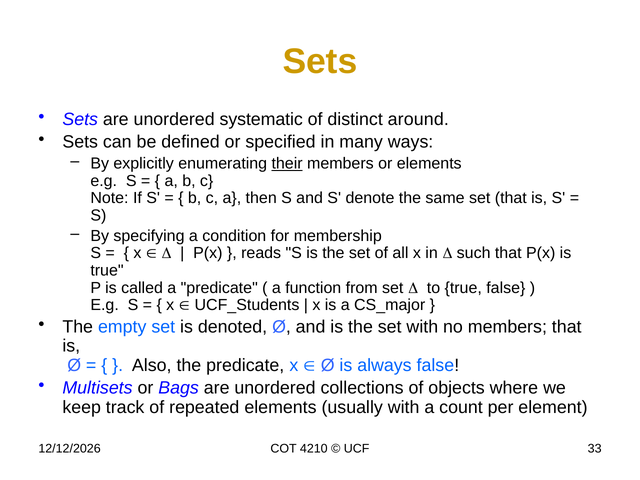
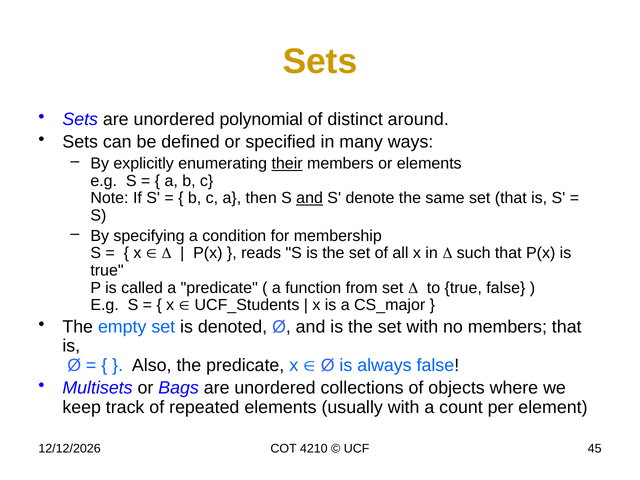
systematic: systematic -> polynomial
and at (310, 198) underline: none -> present
33: 33 -> 45
